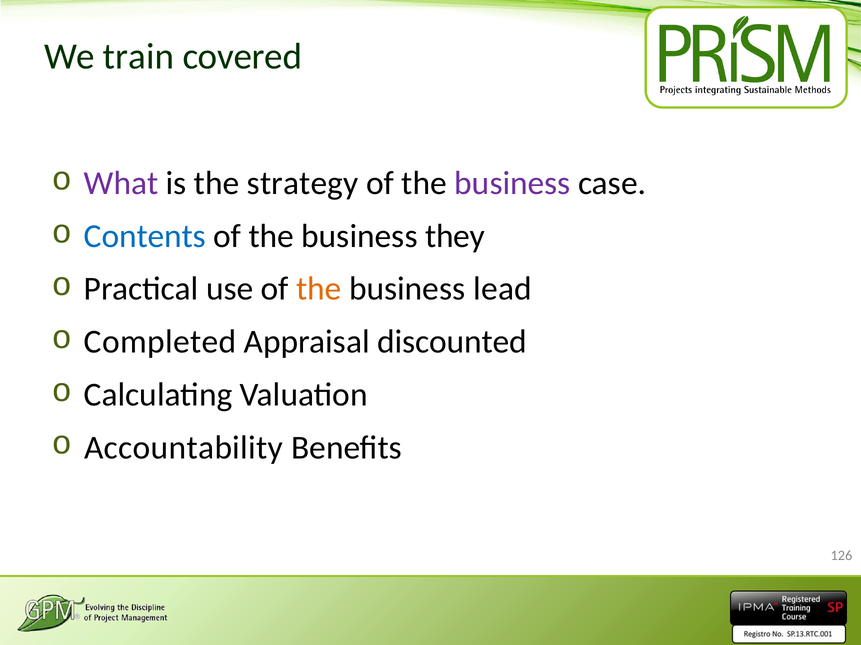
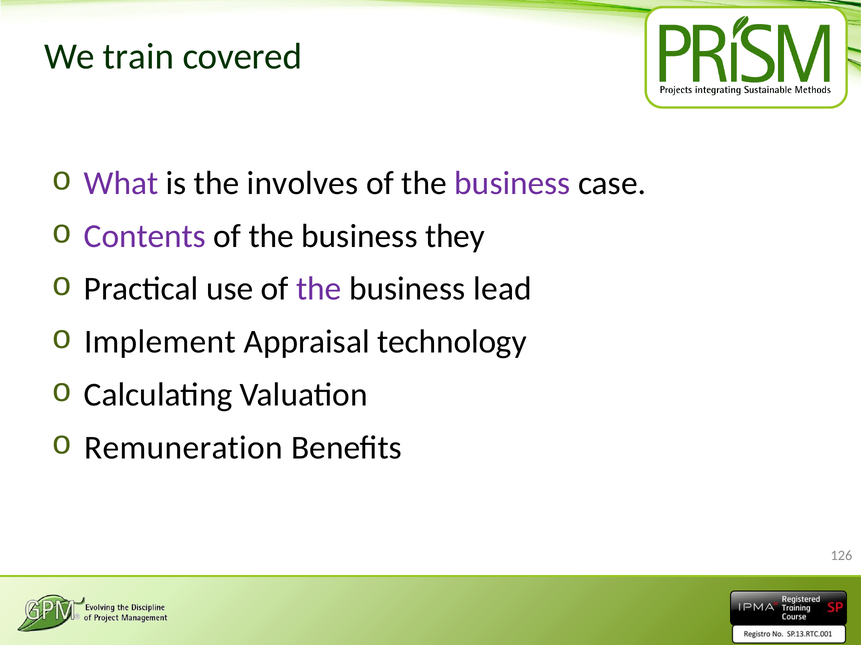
strategy: strategy -> involves
Contents colour: blue -> purple
the at (319, 289) colour: orange -> purple
Completed: Completed -> Implement
discounted: discounted -> technology
Accountability: Accountability -> Remuneration
